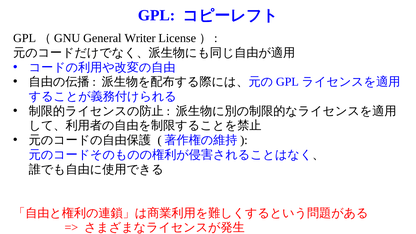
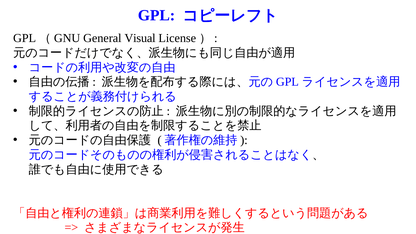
Writer: Writer -> Visual
